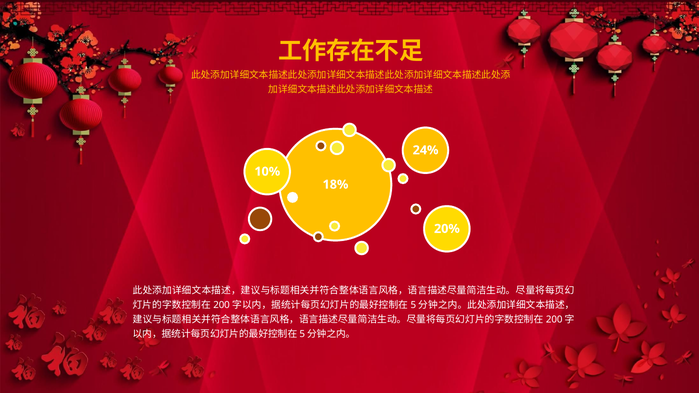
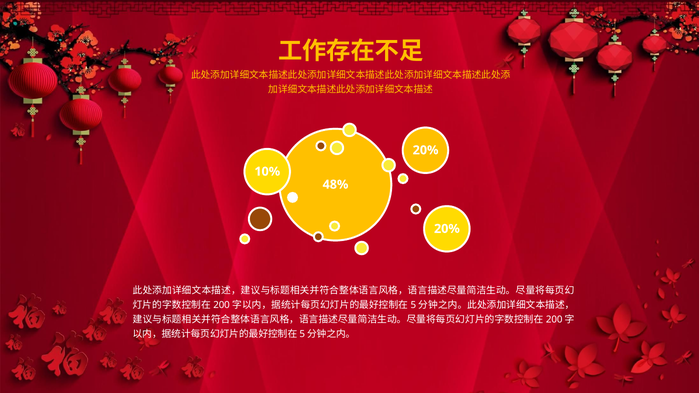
24% at (426, 150): 24% -> 20%
18%: 18% -> 48%
